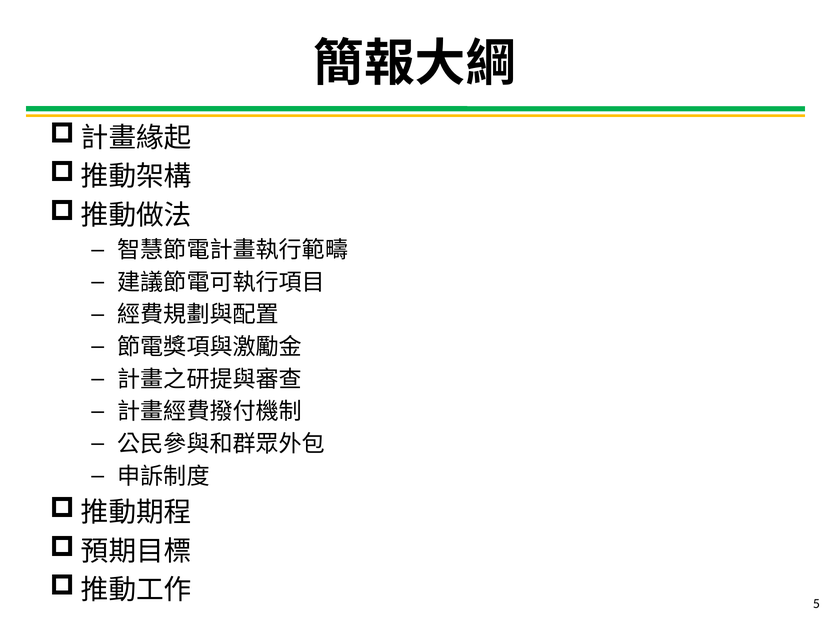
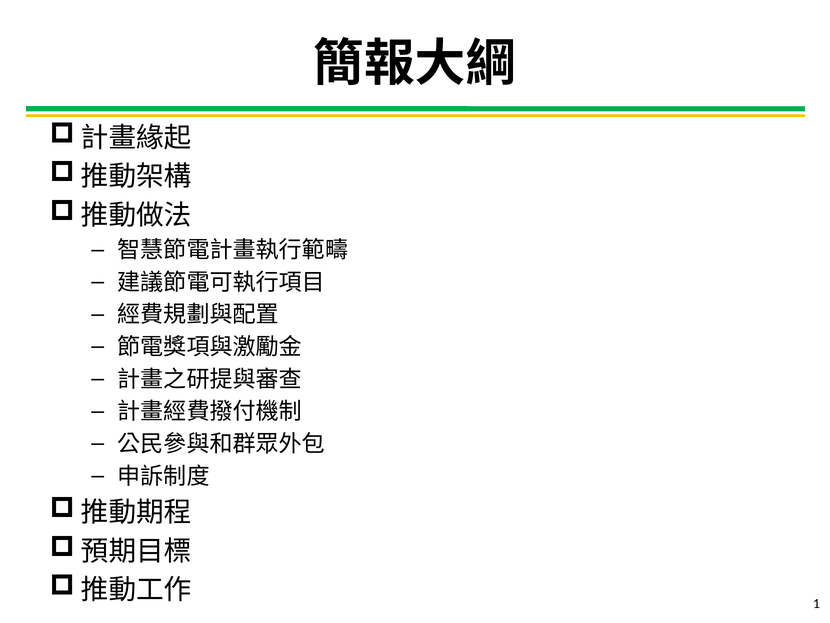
5: 5 -> 1
